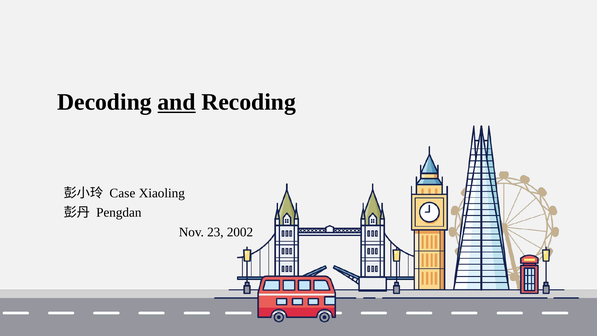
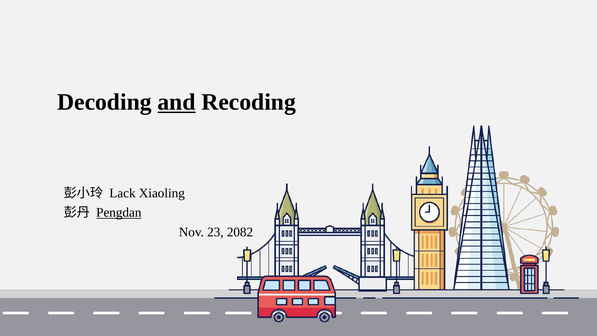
Case: Case -> Lack
Pengdan underline: none -> present
2002: 2002 -> 2082
